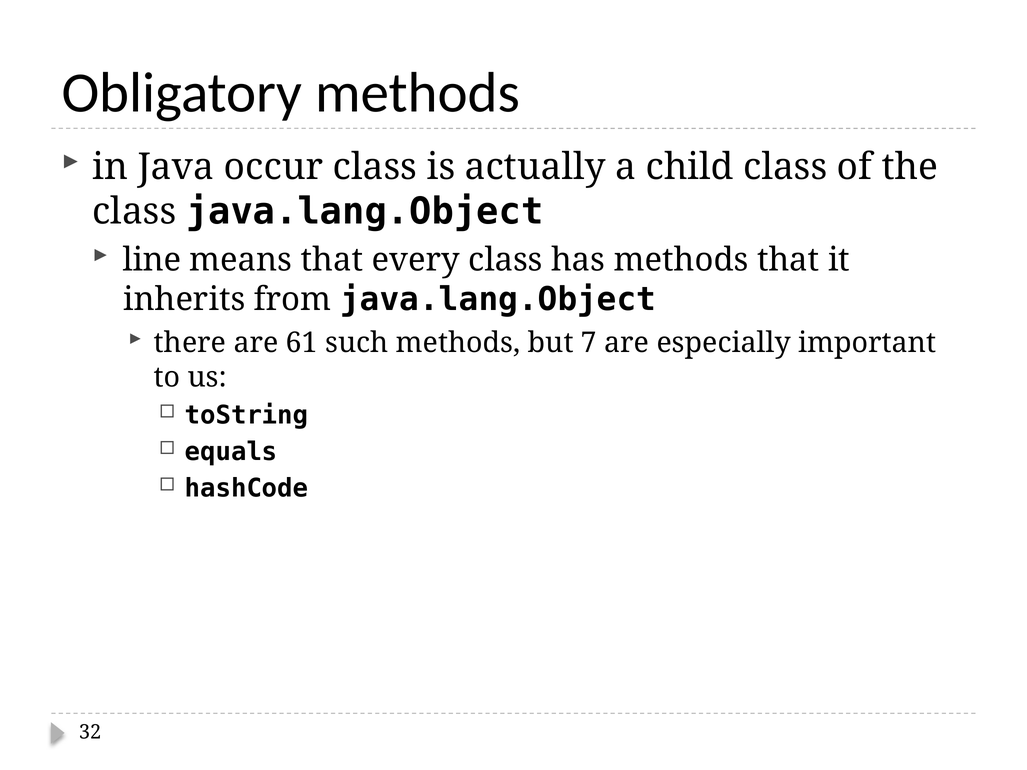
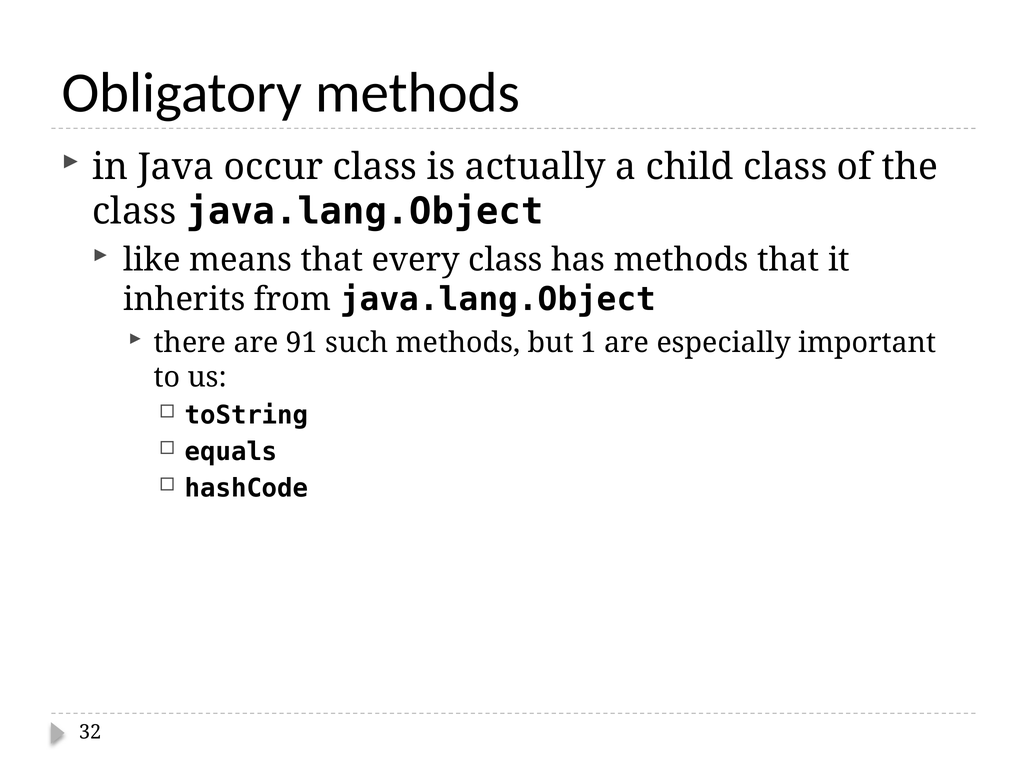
line: line -> like
61: 61 -> 91
7: 7 -> 1
